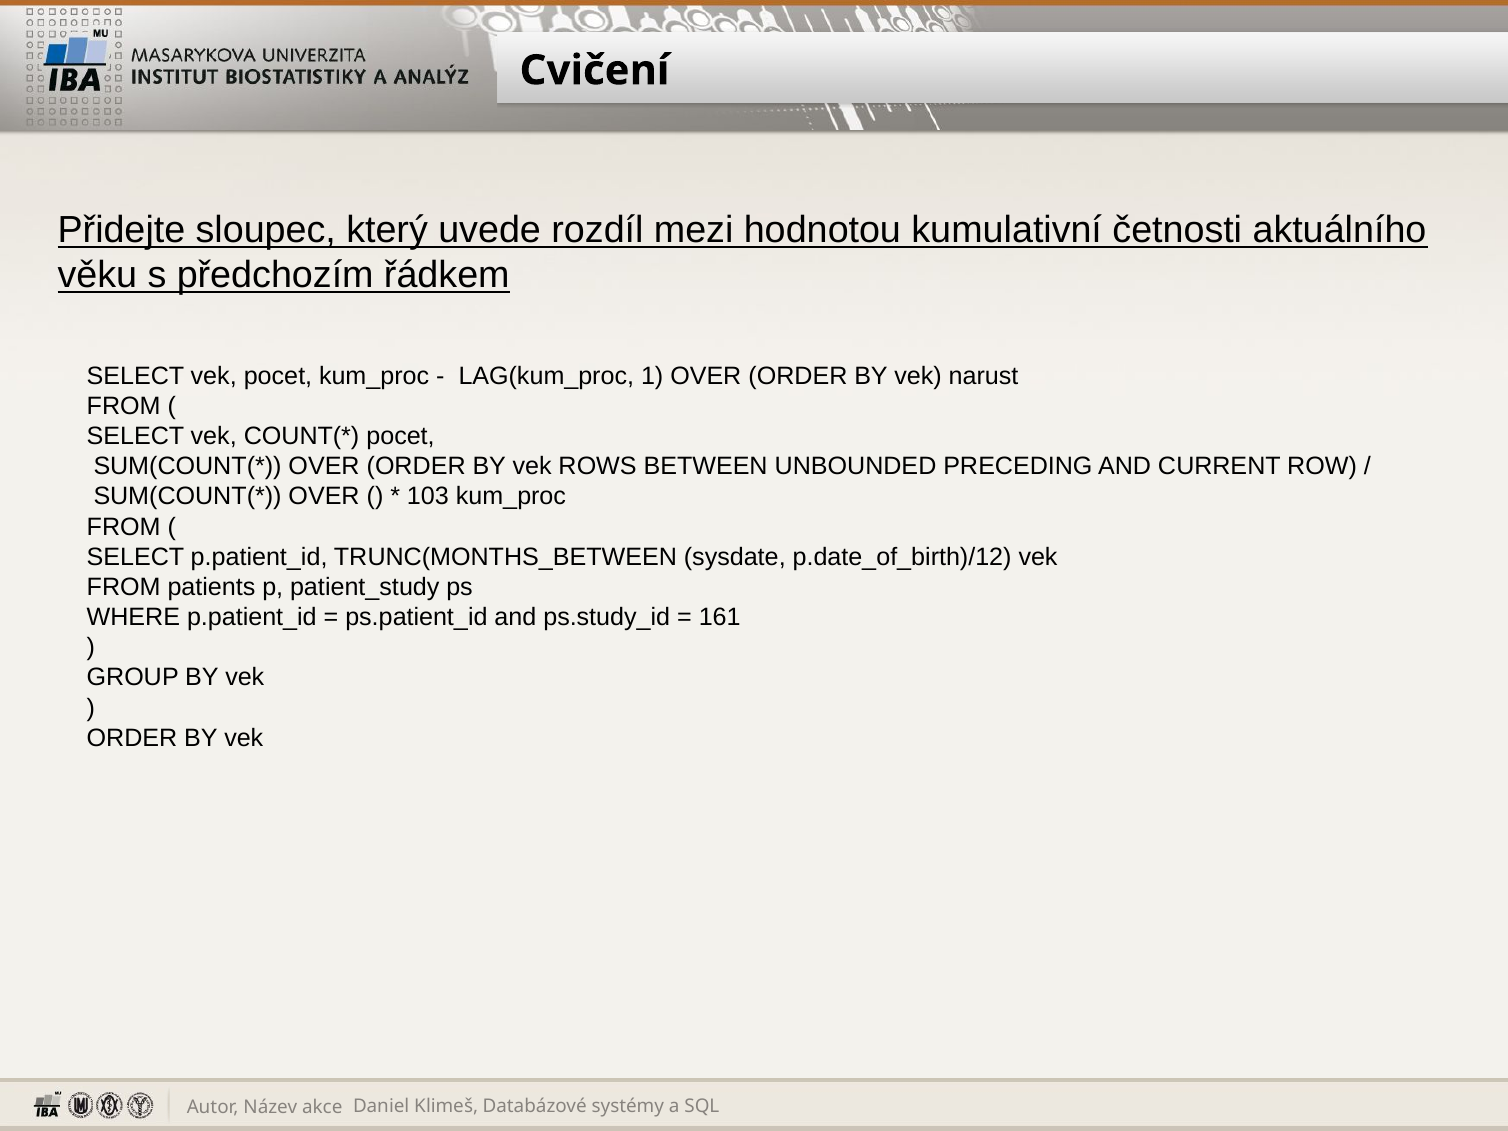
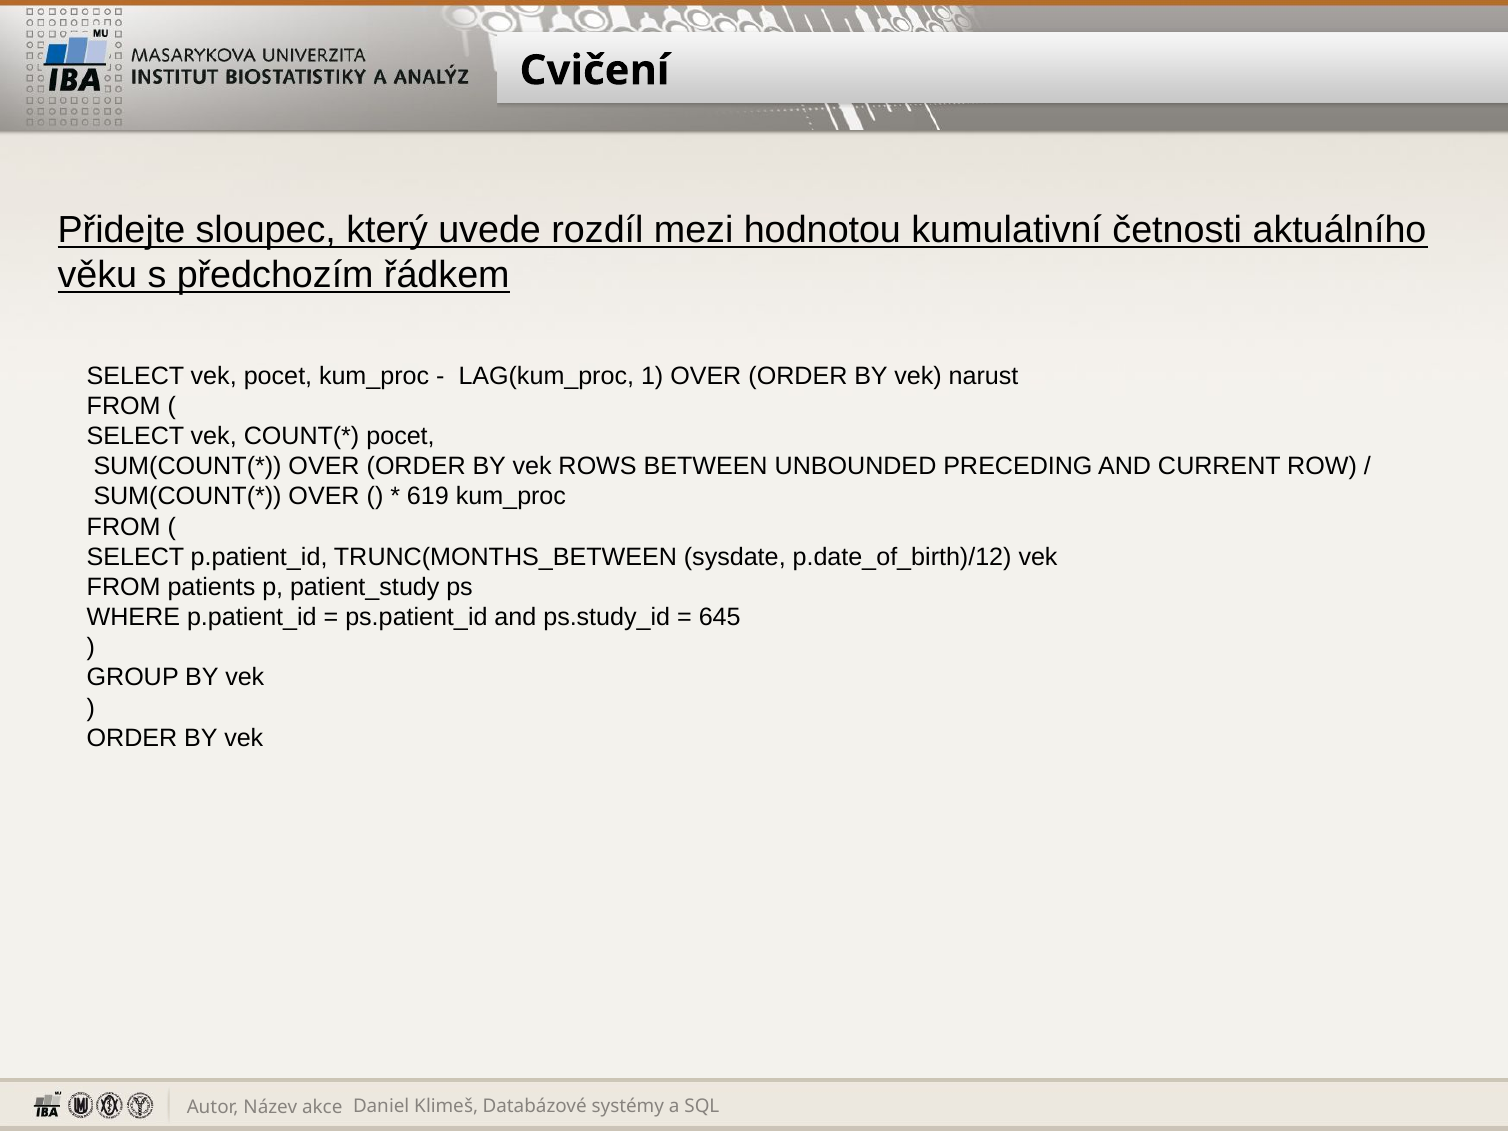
103: 103 -> 619
161: 161 -> 645
